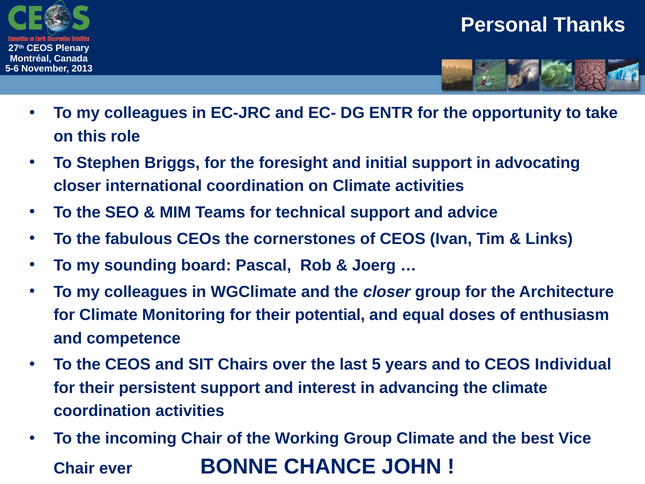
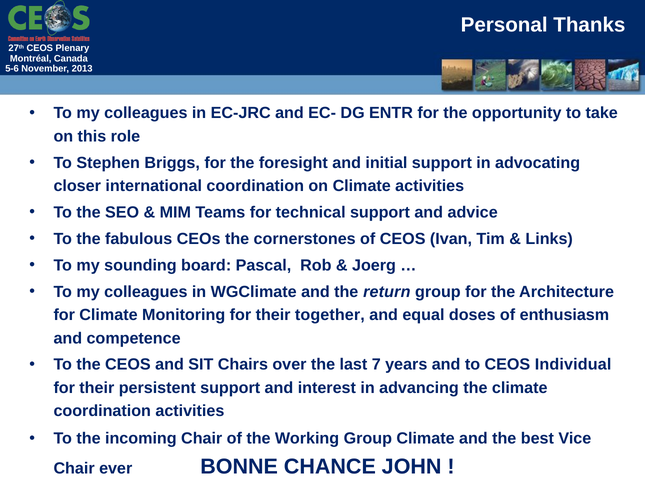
the closer: closer -> return
potential: potential -> together
5: 5 -> 7
